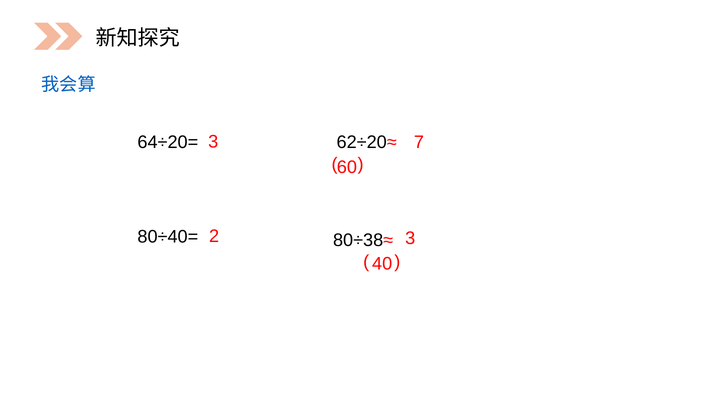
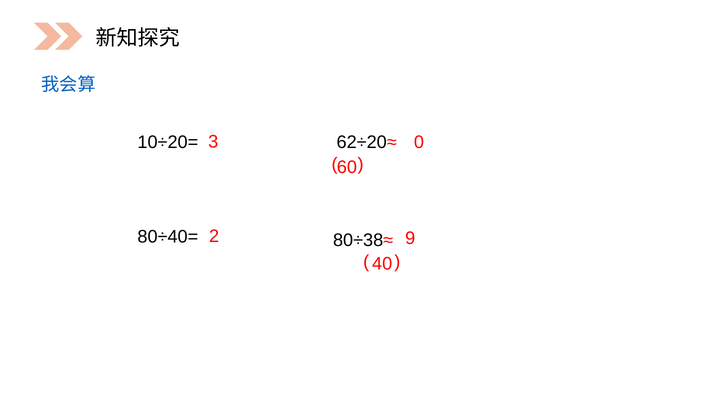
7: 7 -> 0
64÷20=: 64÷20= -> 10÷20=
2 3: 3 -> 9
